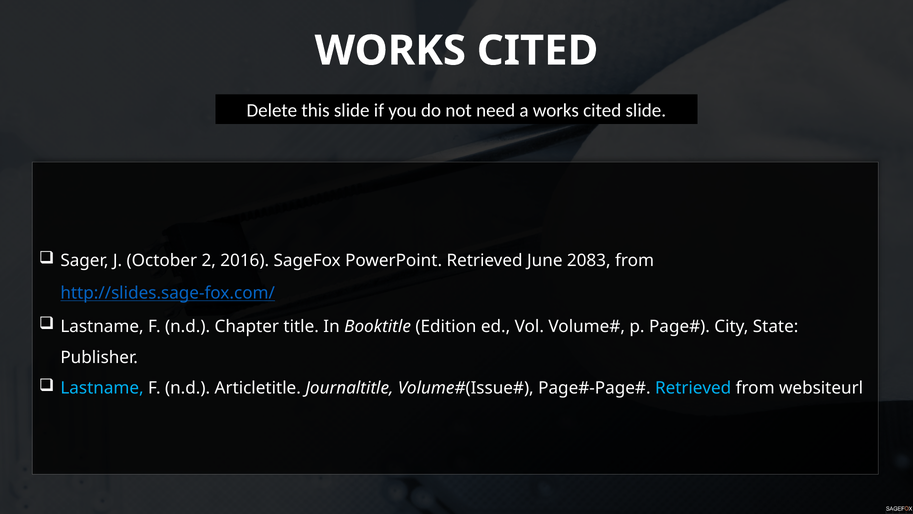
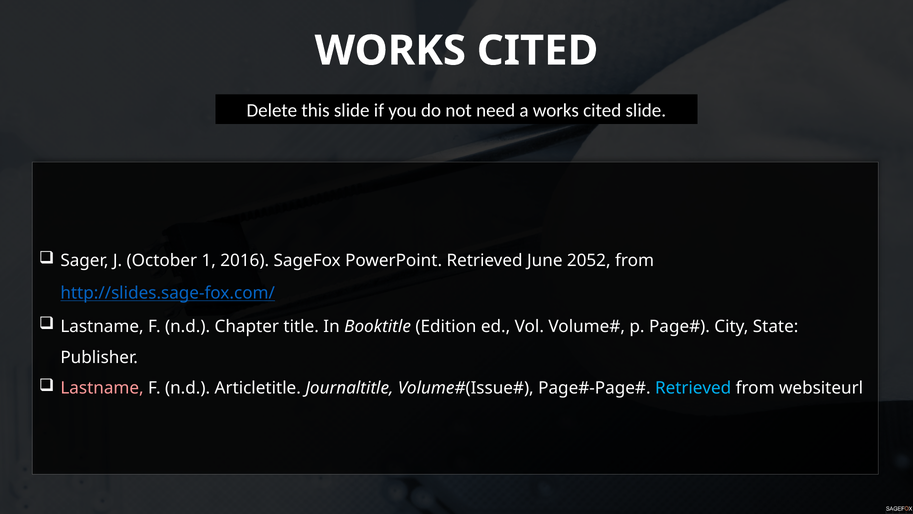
2: 2 -> 1
2083: 2083 -> 2052
Lastname at (102, 388) colour: light blue -> pink
